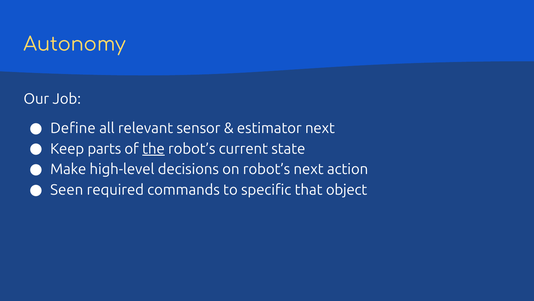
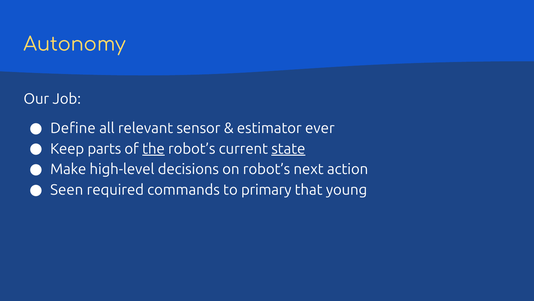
estimator next: next -> ever
state underline: none -> present
specific: specific -> primary
object: object -> young
